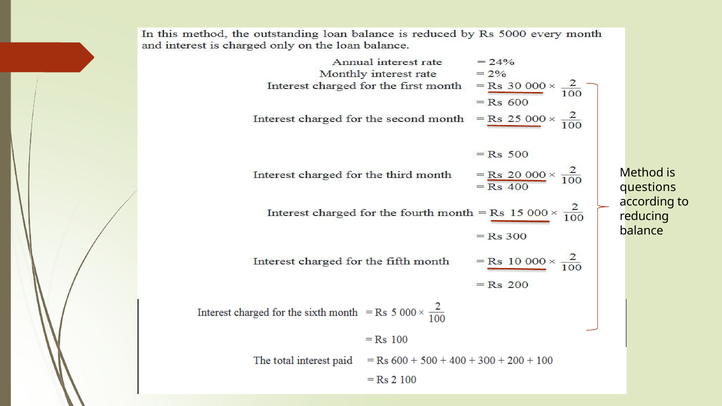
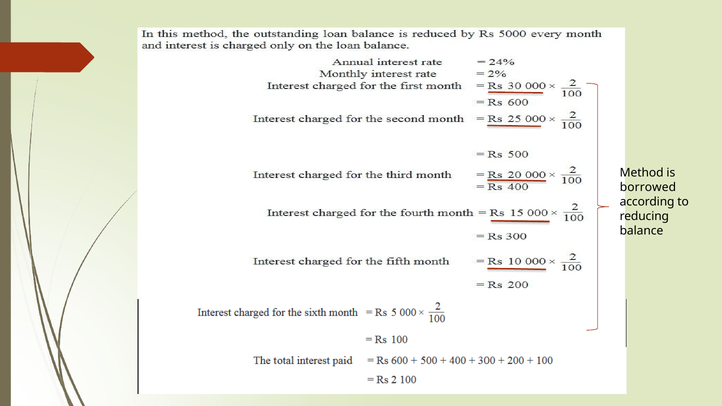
questions: questions -> borrowed
